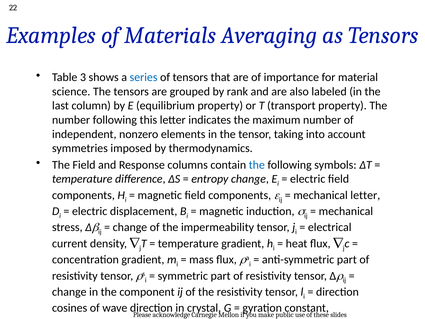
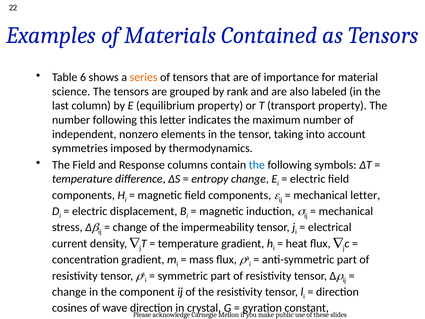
Averaging: Averaging -> Contained
3: 3 -> 6
series colour: blue -> orange
